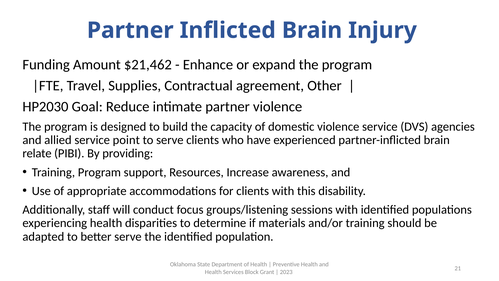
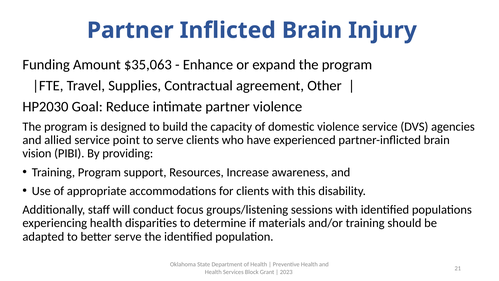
$21,462: $21,462 -> $35,063
relate: relate -> vision
